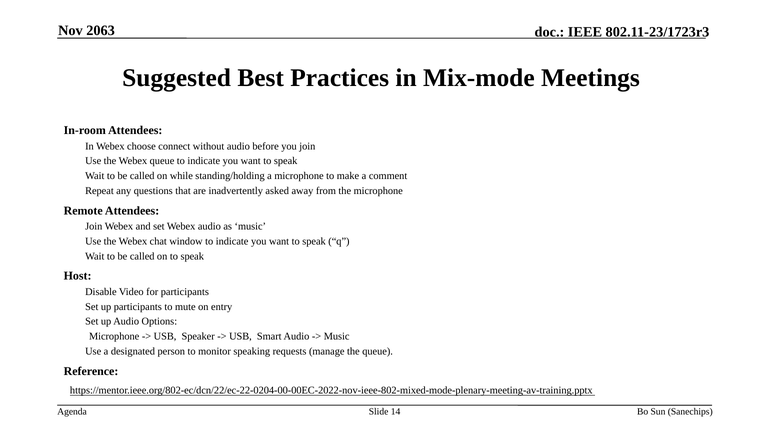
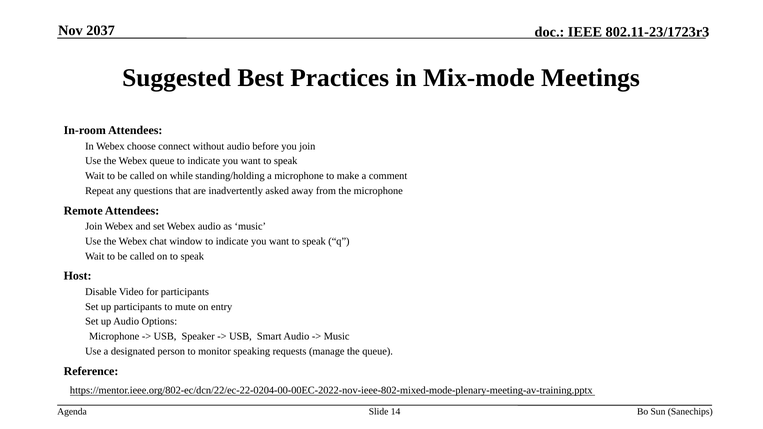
2063: 2063 -> 2037
